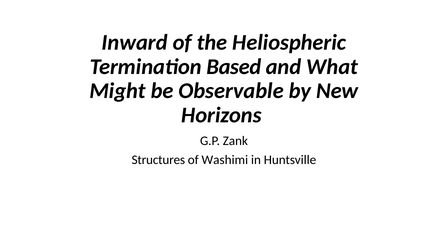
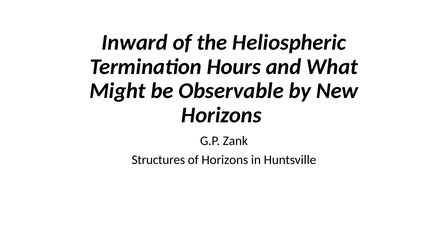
Based: Based -> Hours
of Washimi: Washimi -> Horizons
